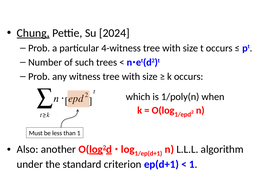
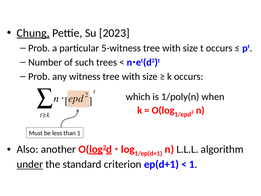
2024: 2024 -> 2023
4-witness: 4-witness -> 5-witness
under underline: none -> present
